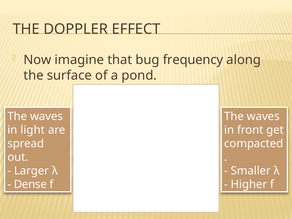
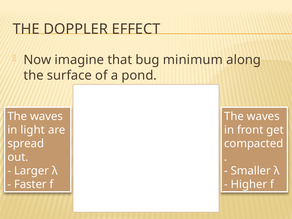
frequency: frequency -> minimum
Dense: Dense -> Faster
